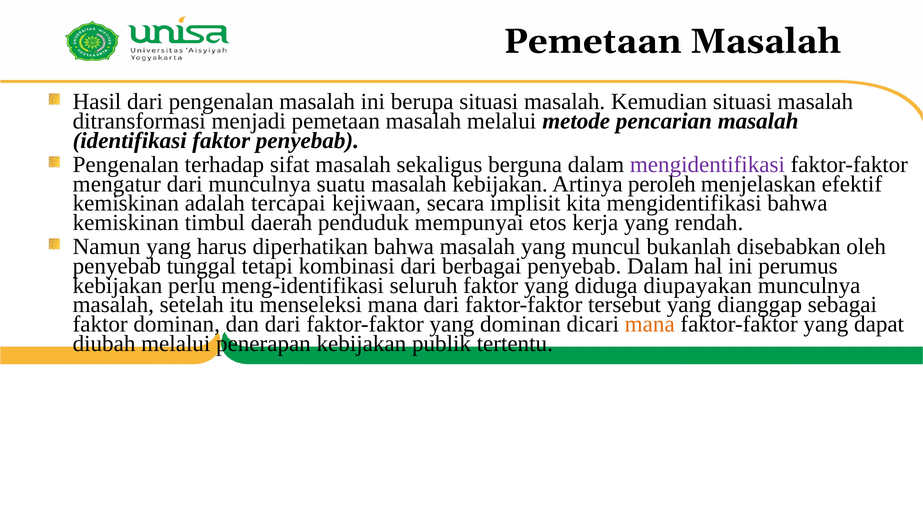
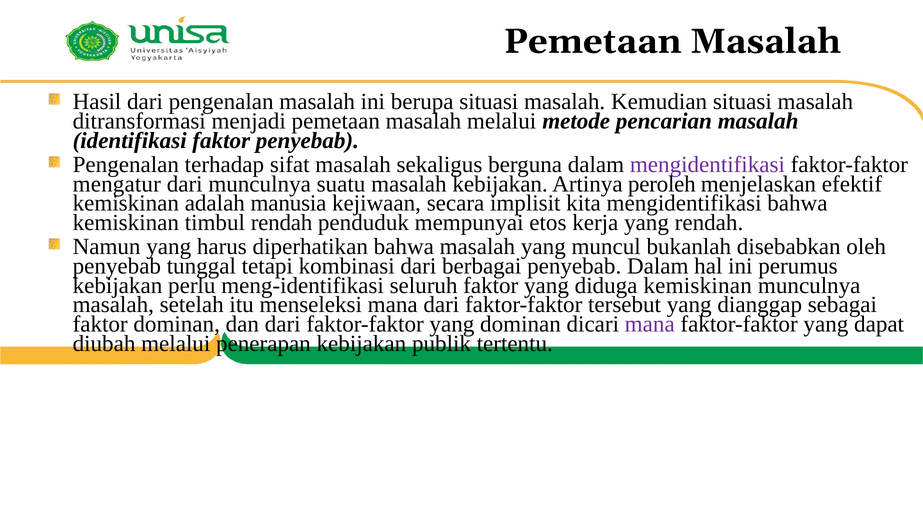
tercapai: tercapai -> manusia
timbul daerah: daerah -> rendah
diduga diupayakan: diupayakan -> kemiskinan
mana at (650, 324) colour: orange -> purple
